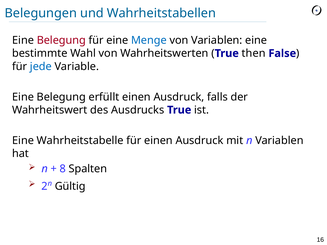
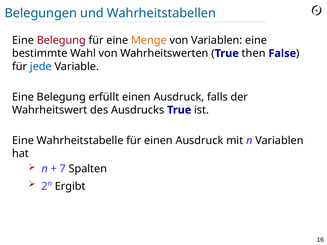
Menge colour: blue -> orange
8: 8 -> 7
Gültig: Gültig -> Ergibt
